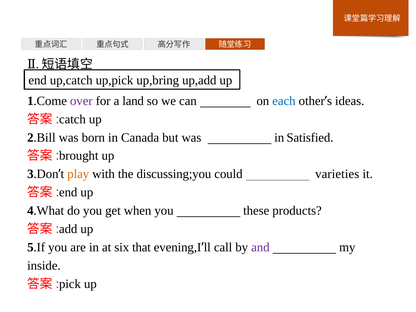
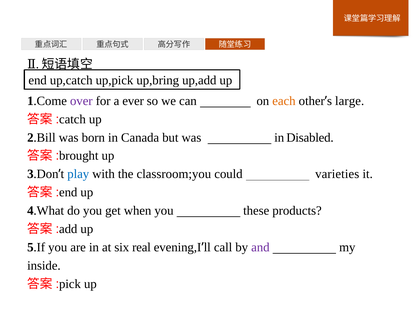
land: land -> ever
each colour: blue -> orange
ideas: ideas -> large
Satisfied: Satisfied -> Disabled
play colour: orange -> blue
discussing;you: discussing;you -> classroom;you
that: that -> real
